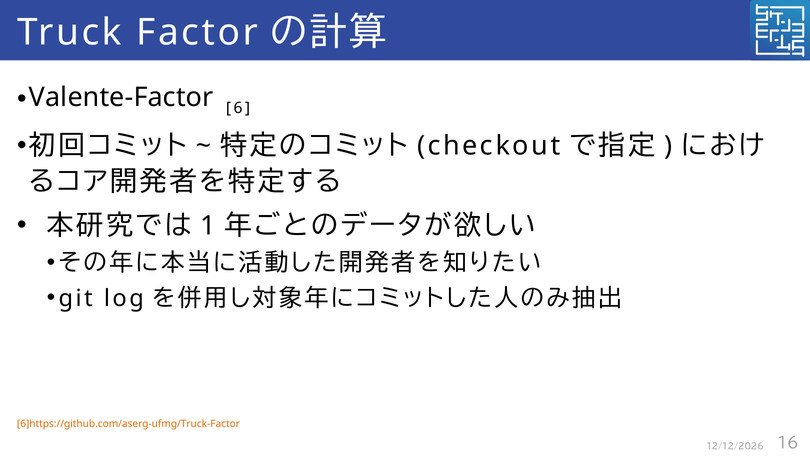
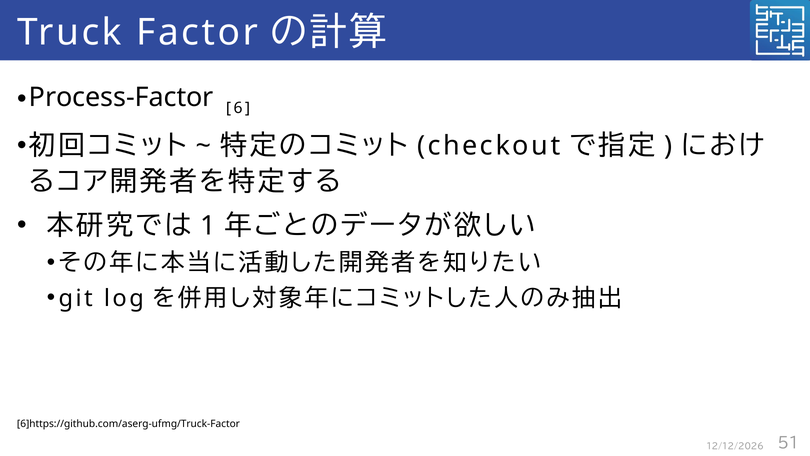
Valente-Factor: Valente-Factor -> Process-Factor
6]https://github.com/aserg-ufmg/Truck-Factor colour: orange -> black
16: 16 -> 51
